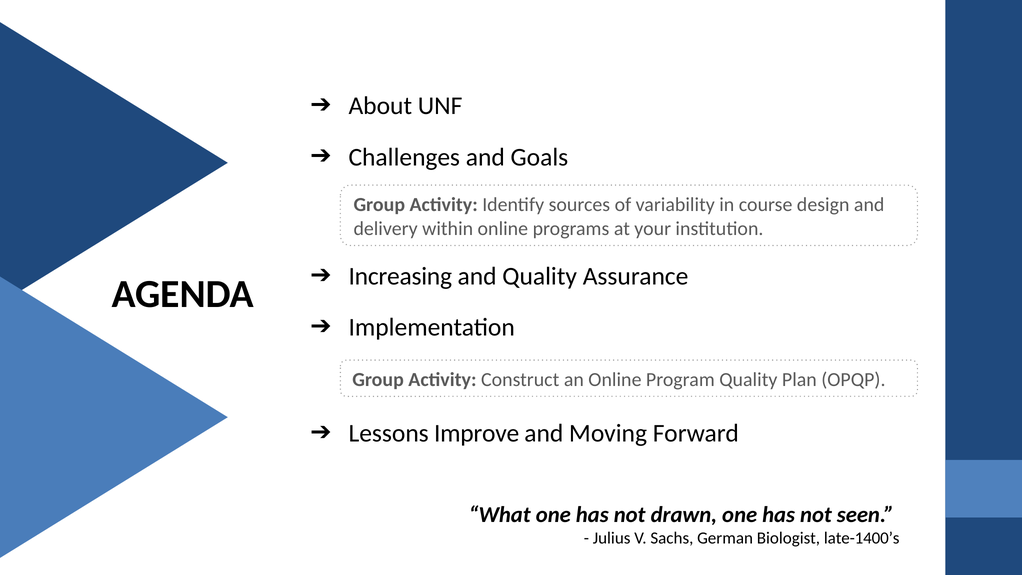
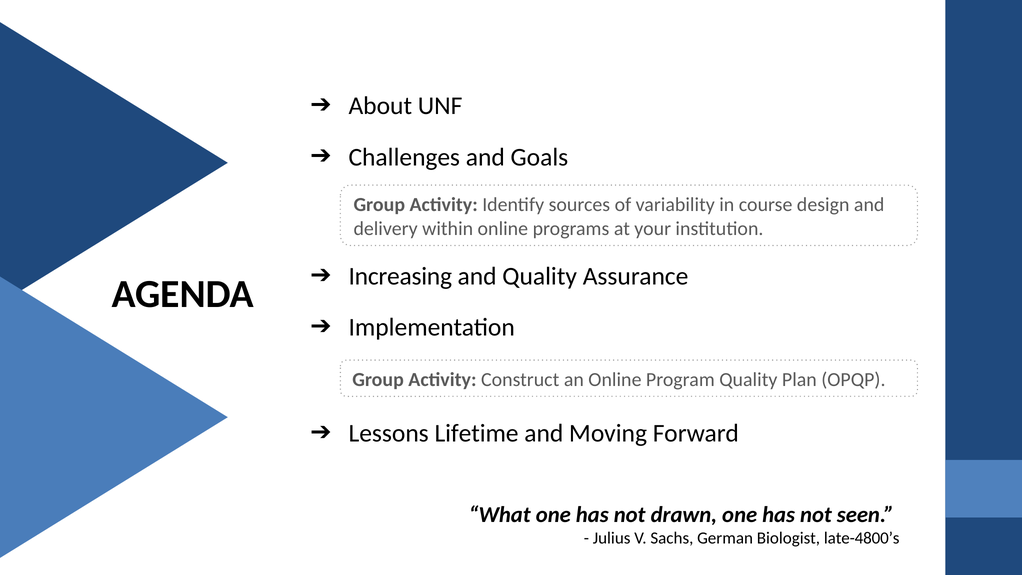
Improve: Improve -> Lifetime
late-1400’s: late-1400’s -> late-4800’s
